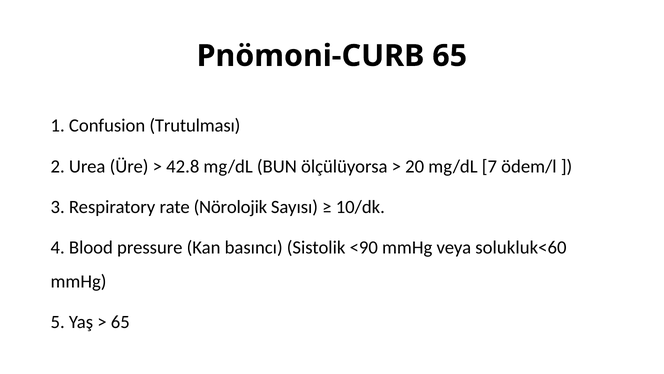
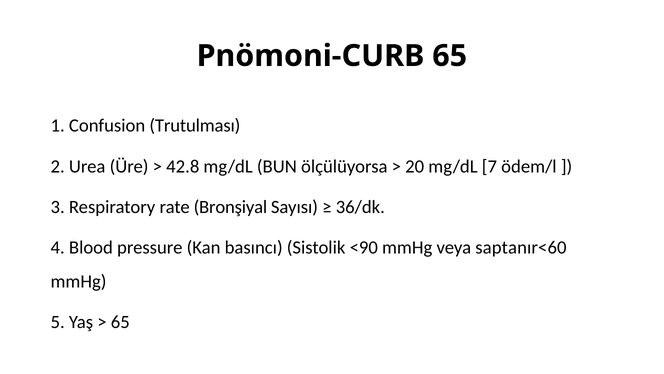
Nörolojik: Nörolojik -> Bronşiyal
10/dk: 10/dk -> 36/dk
solukluk<60: solukluk<60 -> saptanır<60
